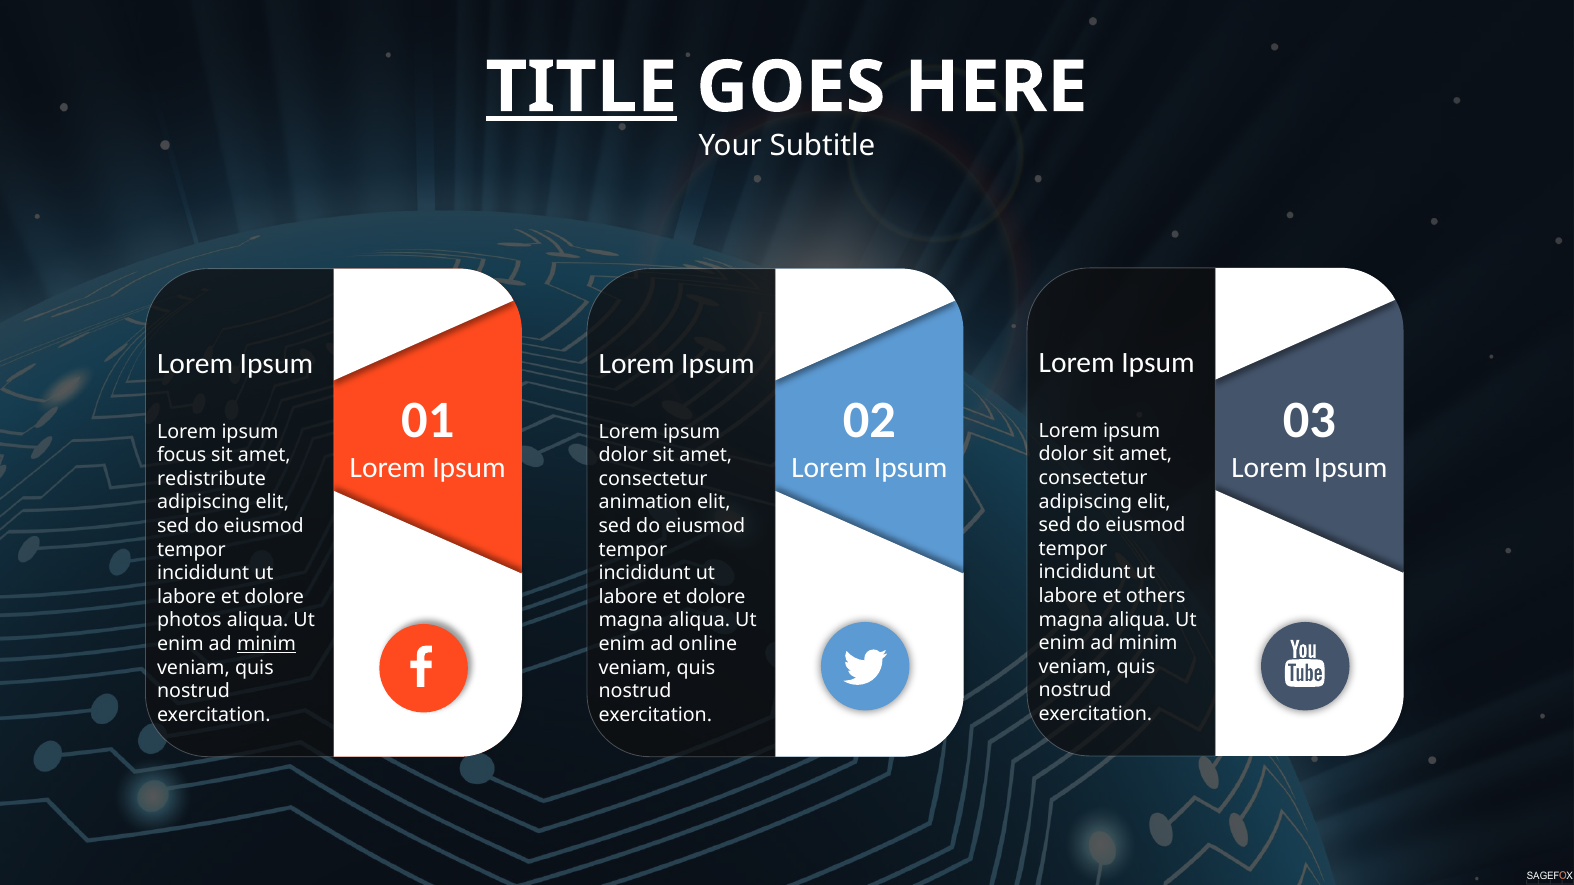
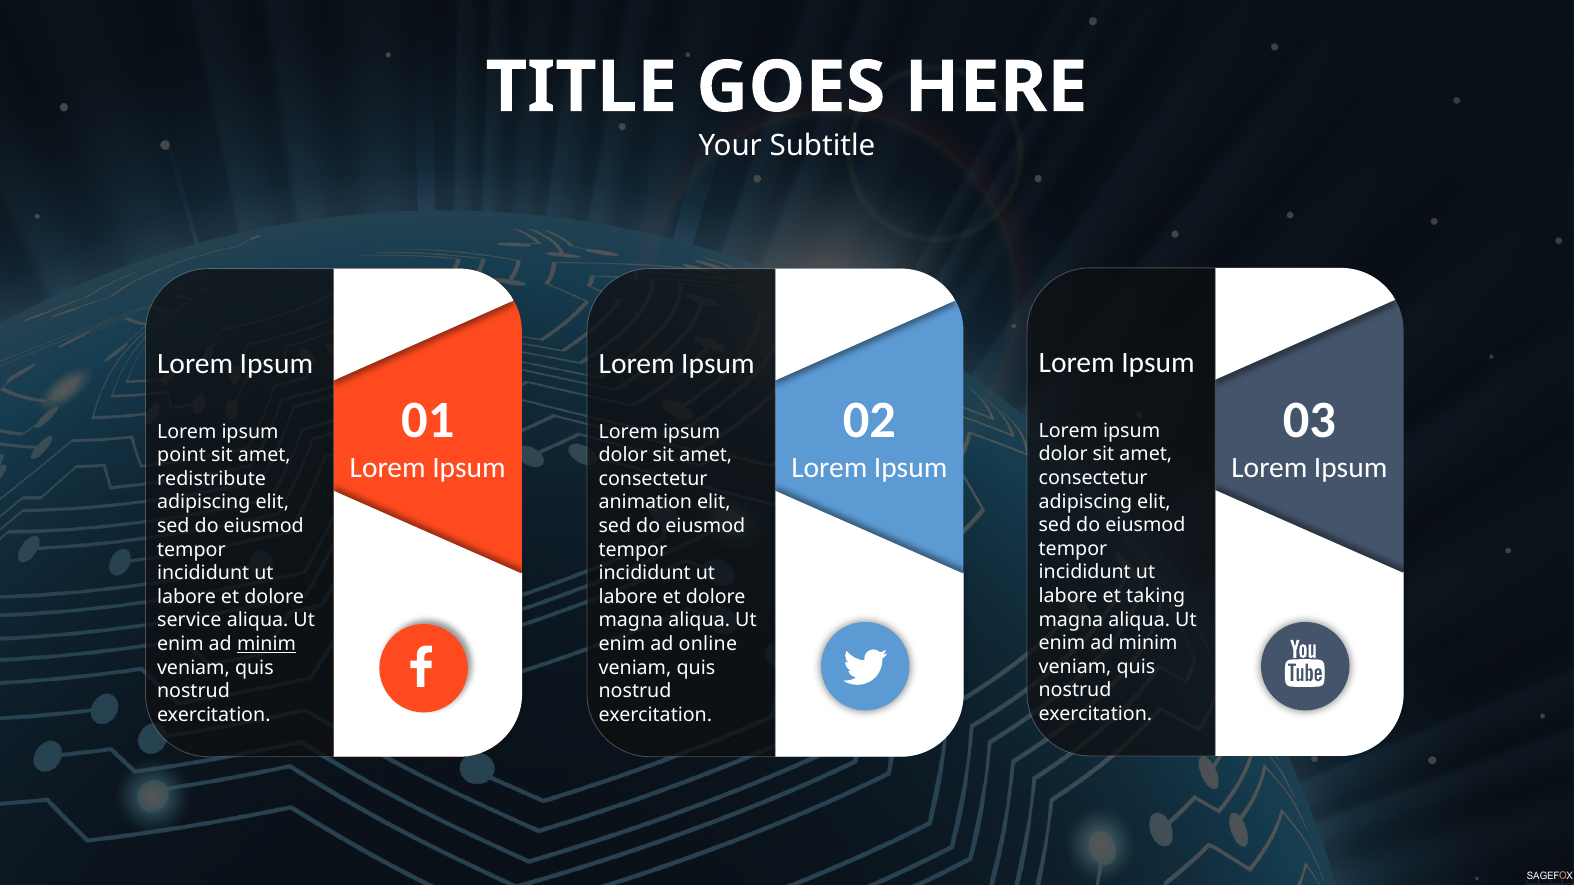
TITLE underline: present -> none
focus: focus -> point
others: others -> taking
photos: photos -> service
